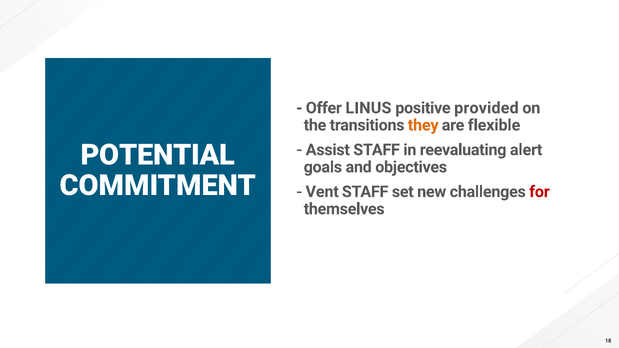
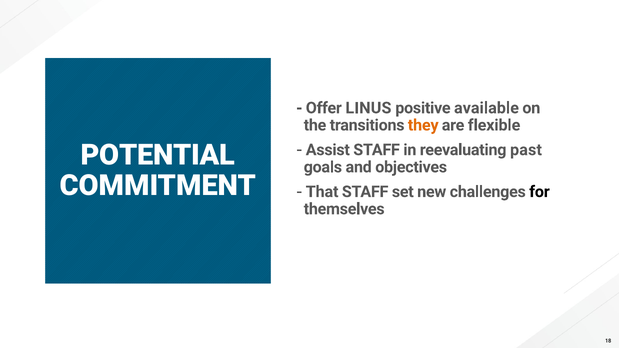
provided: provided -> available
alert: alert -> past
Vent: Vent -> That
for colour: red -> black
